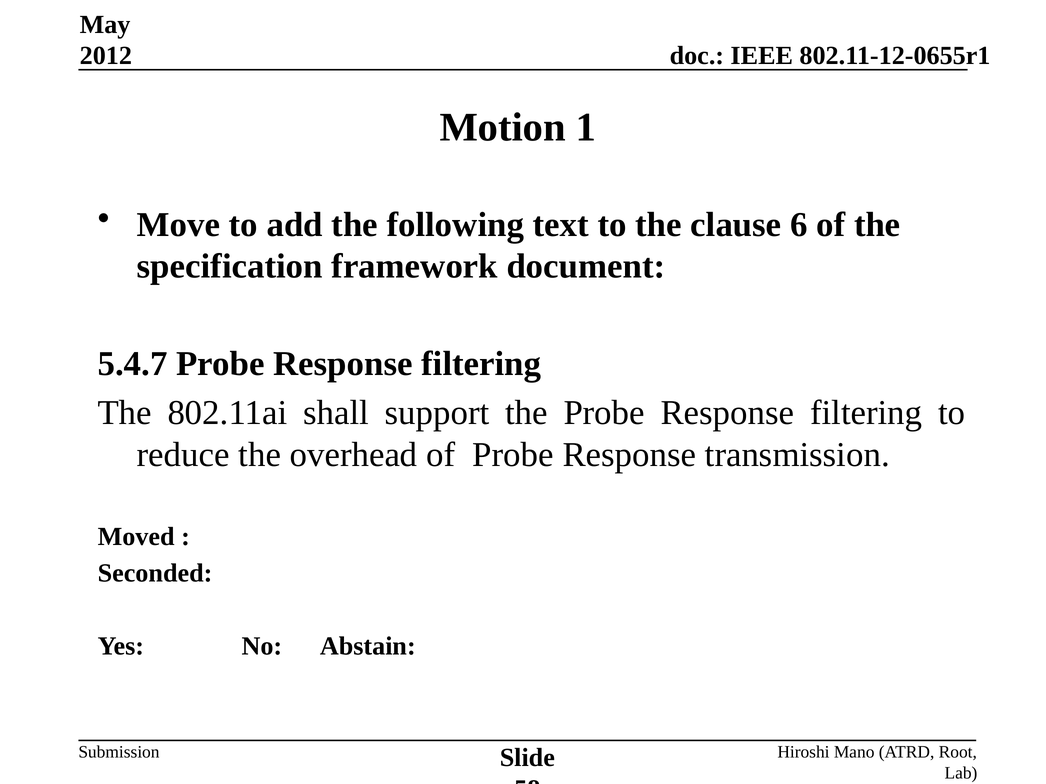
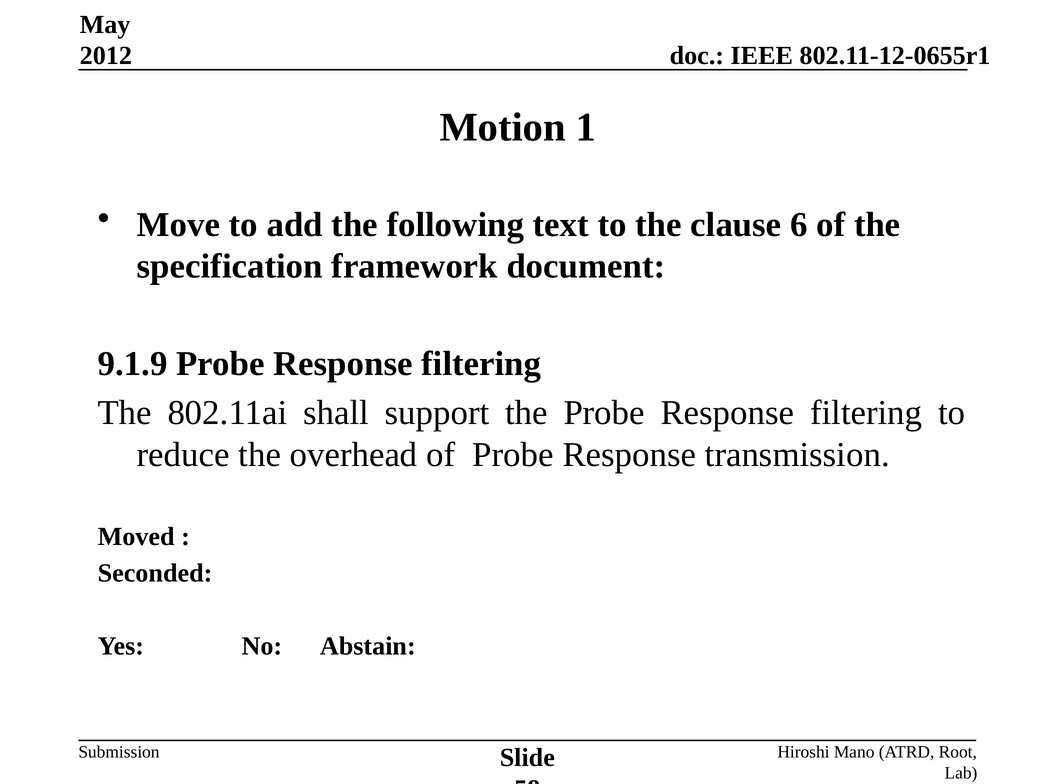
5.4.7: 5.4.7 -> 9.1.9
